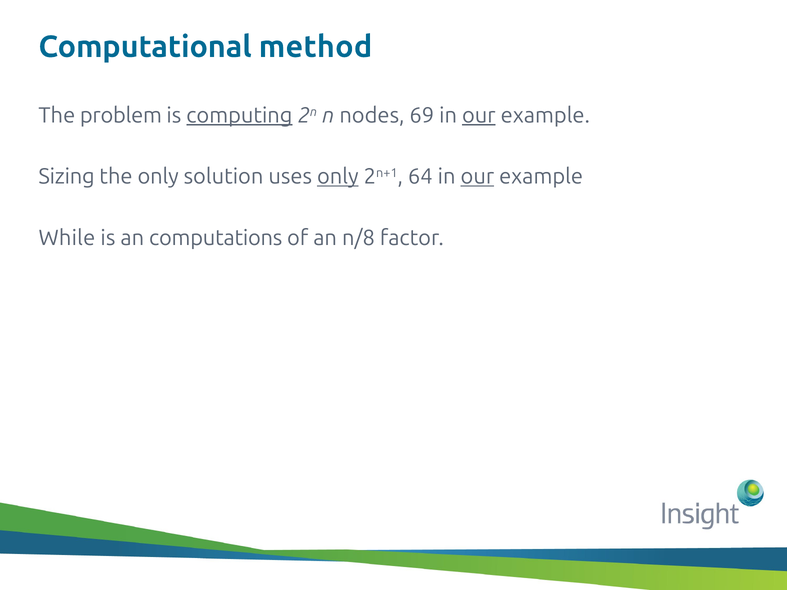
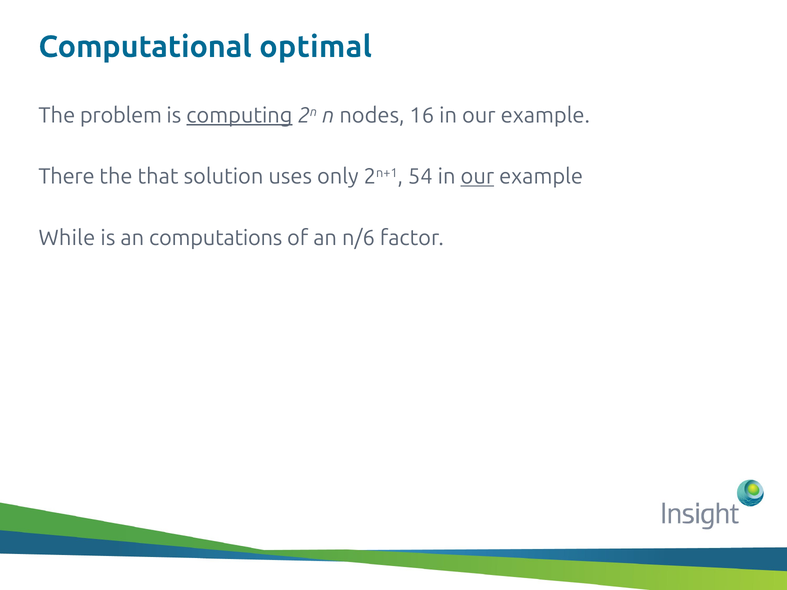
method: method -> optimal
69: 69 -> 16
our at (479, 115) underline: present -> none
Sizing: Sizing -> There
the only: only -> that
only at (338, 177) underline: present -> none
64: 64 -> 54
n/8: n/8 -> n/6
